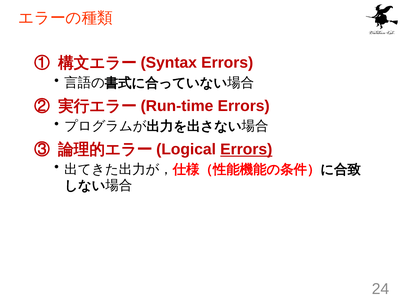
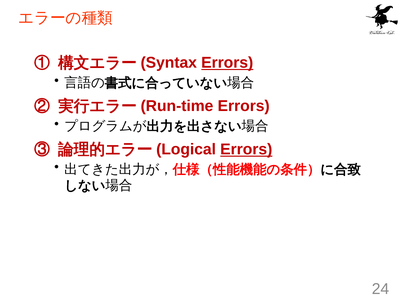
Errors at (227, 63) underline: none -> present
